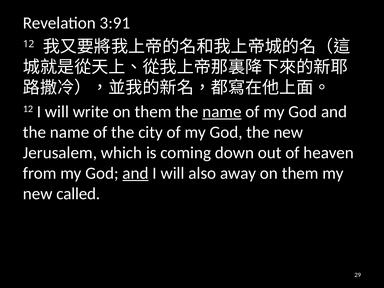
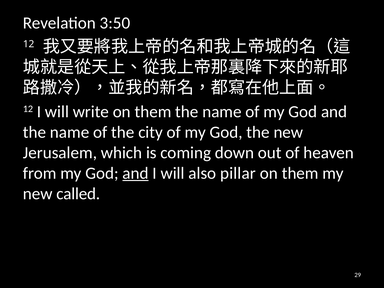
3:91: 3:91 -> 3:50
name at (222, 112) underline: present -> none
away: away -> pillar
